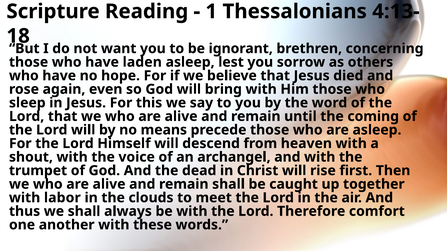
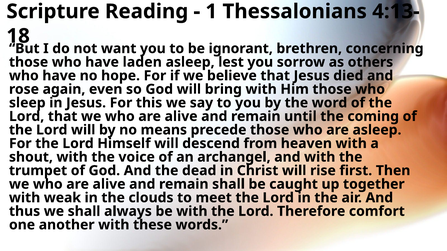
labor: labor -> weak
